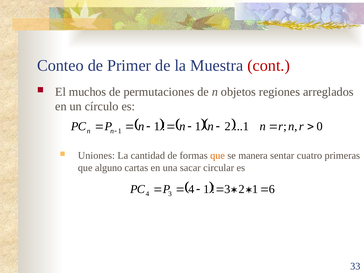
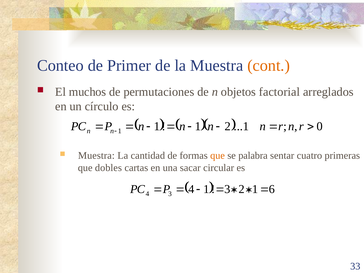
cont colour: red -> orange
regiones: regiones -> factorial
Uniones at (96, 156): Uniones -> Muestra
manera: manera -> palabra
alguno: alguno -> dobles
